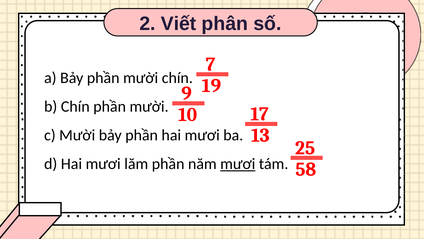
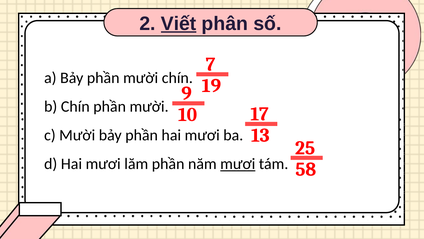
Viết underline: none -> present
